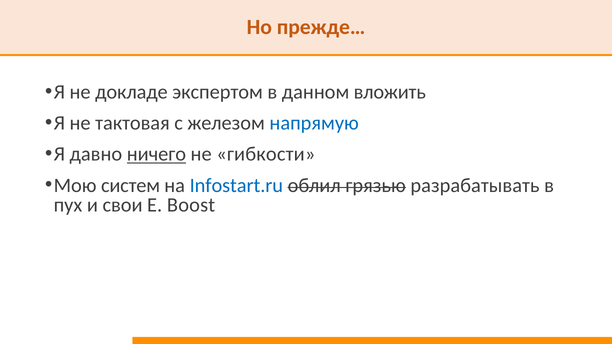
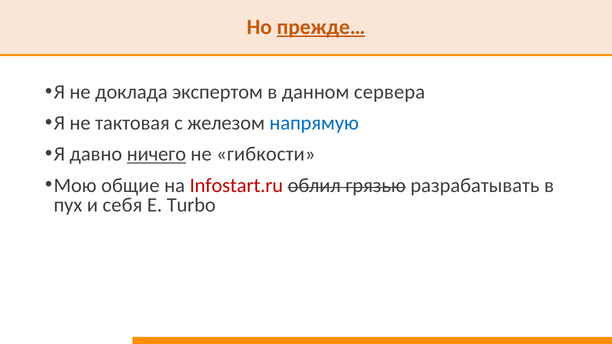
прежде… underline: none -> present
докладе: докладе -> доклада
вложить: вложить -> сервера
систем: систем -> общие
Infostart.ru colour: blue -> red
свои: свои -> себя
Boost: Boost -> Turbo
